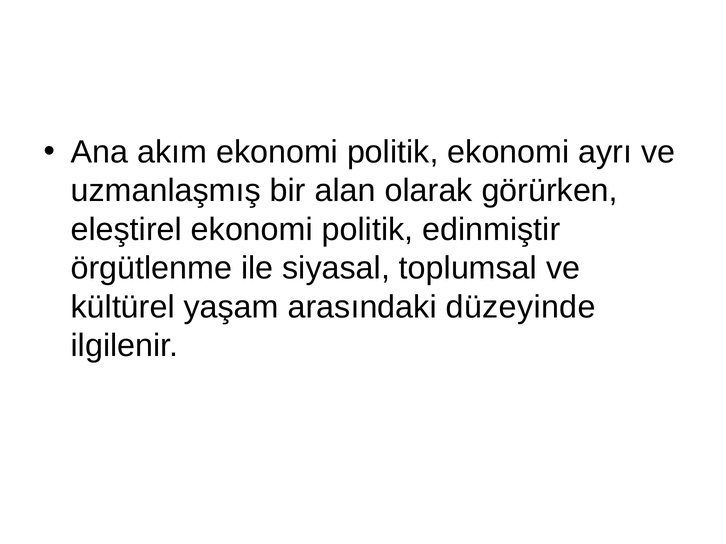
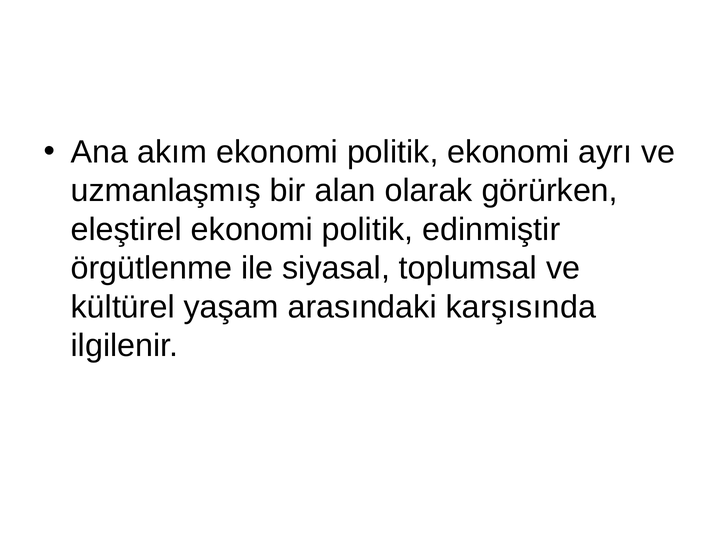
düzeyinde: düzeyinde -> karşısında
